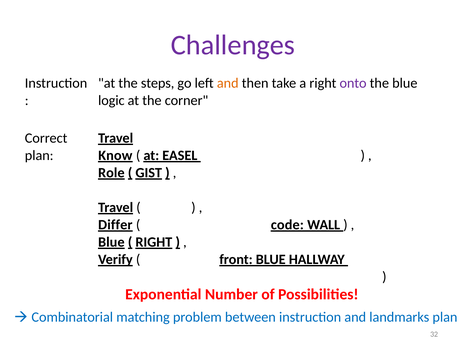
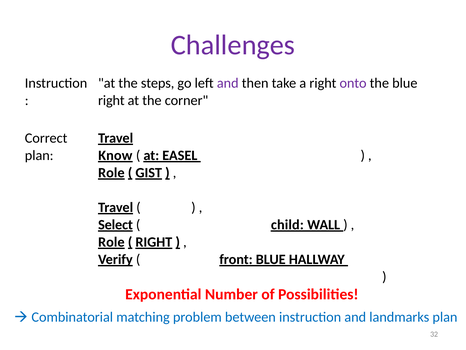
and at (228, 83) colour: orange -> purple
logic at (111, 100): logic -> right
Differ: Differ -> Select
code: code -> child
Blue at (111, 242): Blue -> Role
